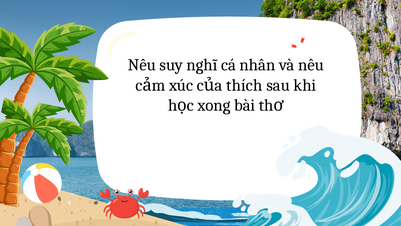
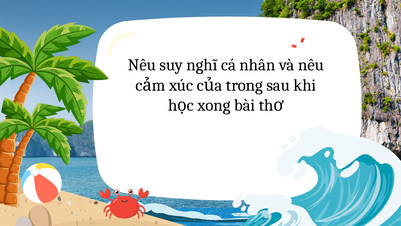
thích: thích -> trong
